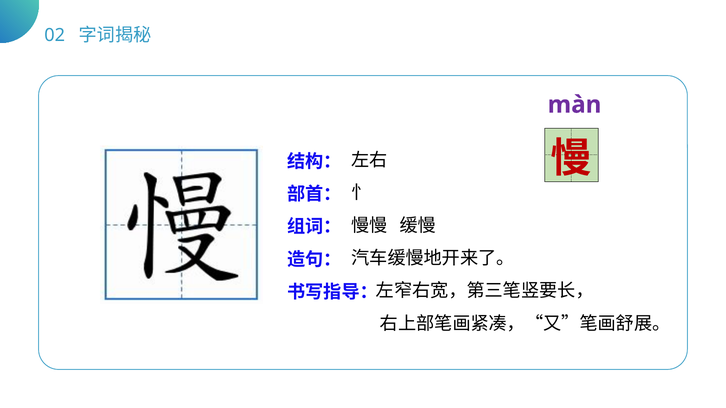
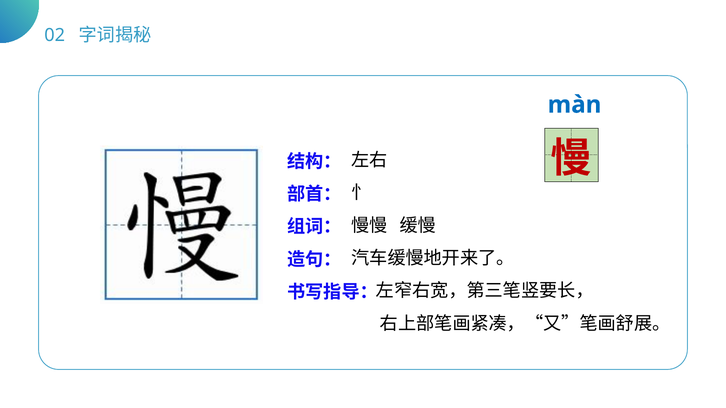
màn colour: purple -> blue
